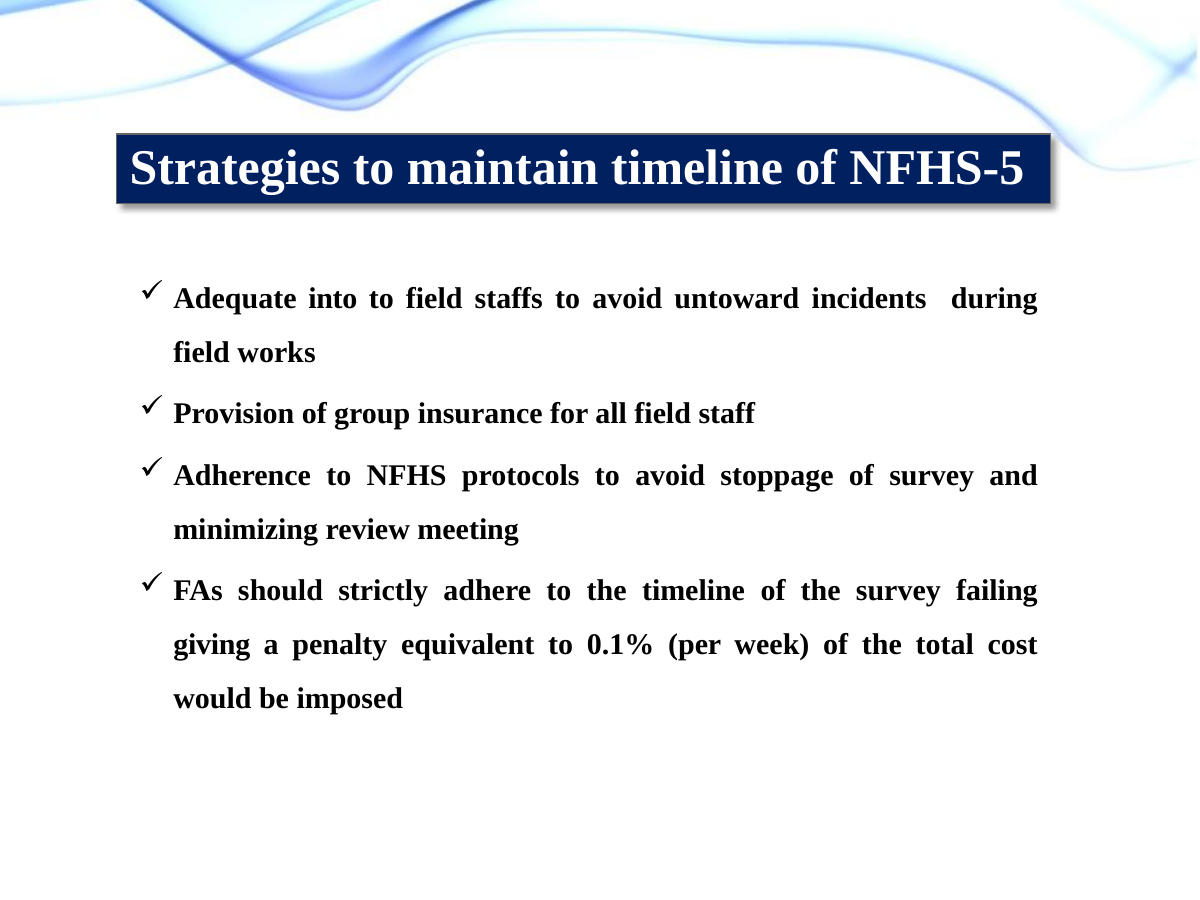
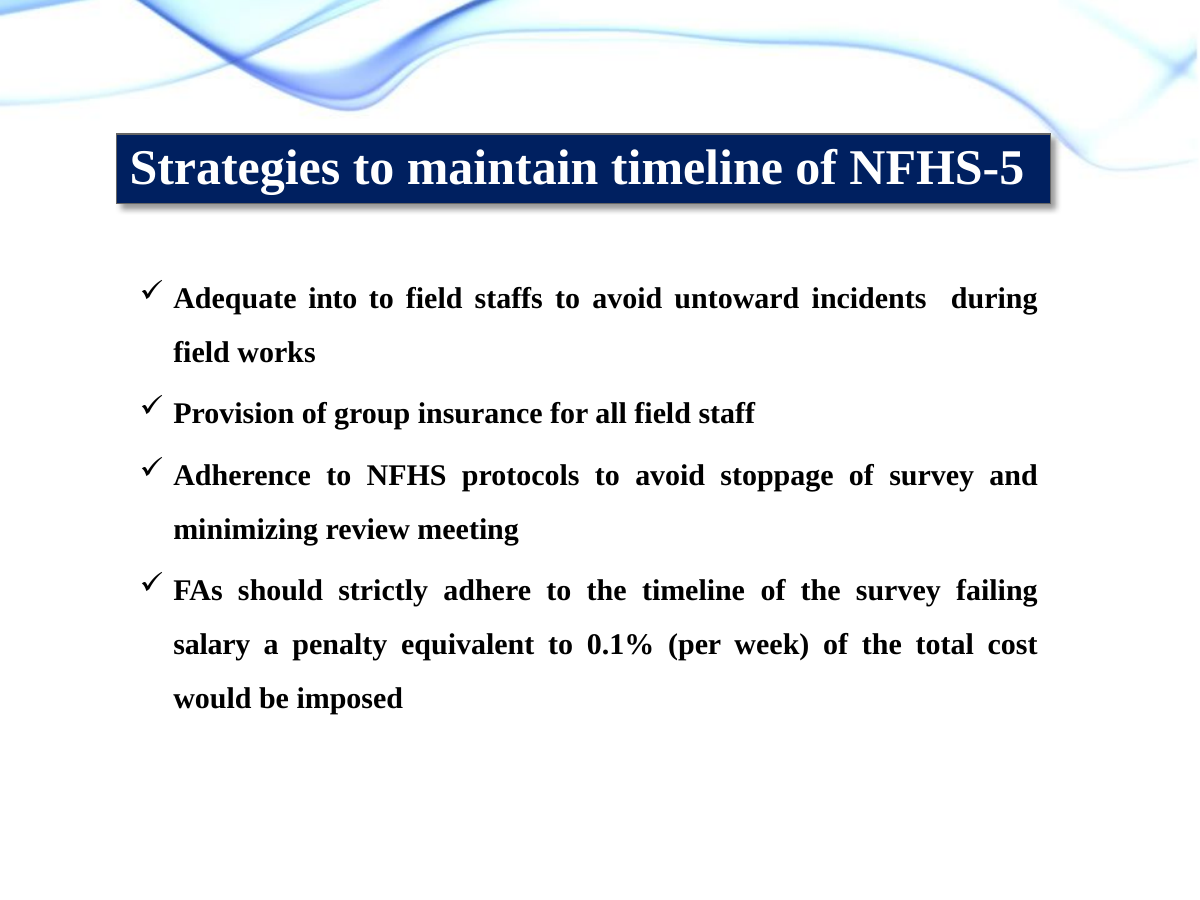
giving: giving -> salary
